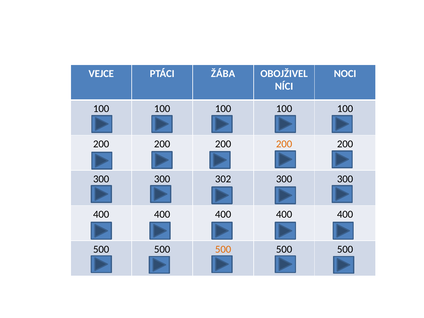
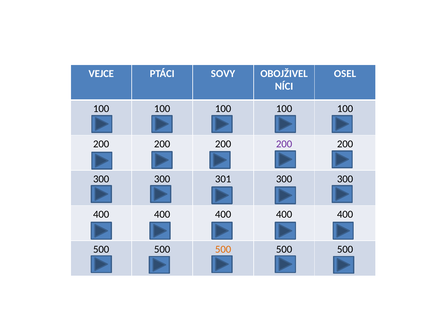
ŽÁBA: ŽÁBA -> SOVY
NOCI: NOCI -> OSEL
200 at (284, 144) colour: orange -> purple
302: 302 -> 301
